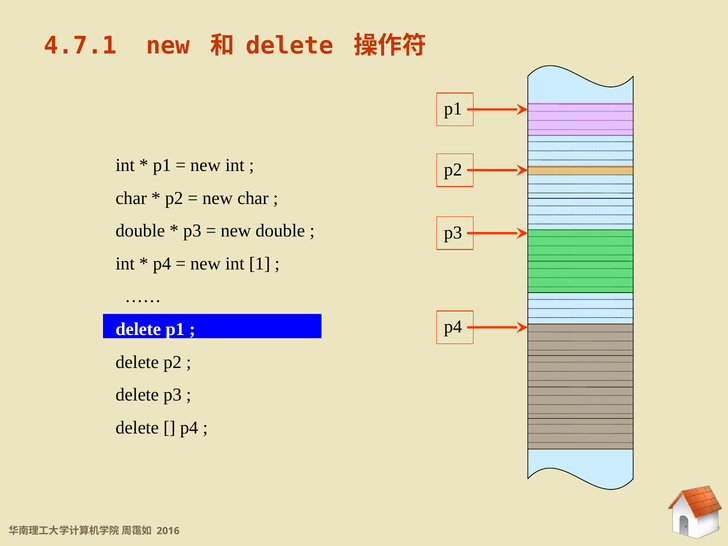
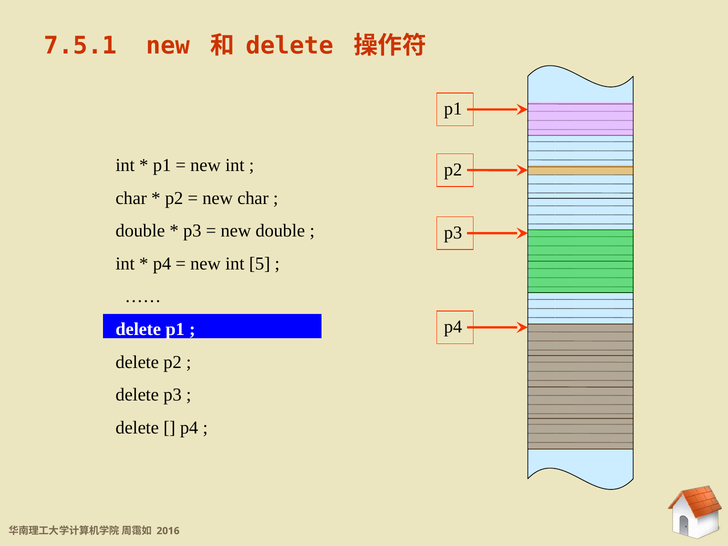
4.7.1: 4.7.1 -> 7.5.1
1: 1 -> 5
